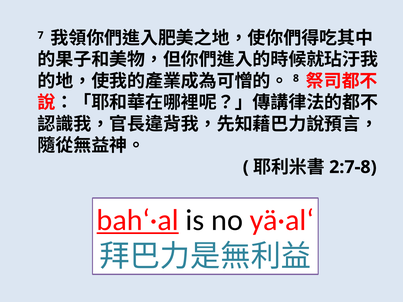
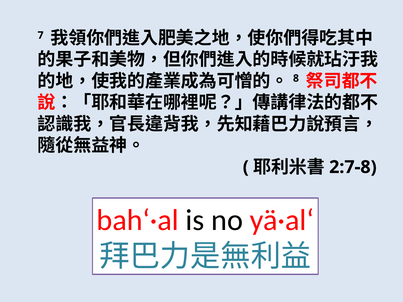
bah‘·al underline: present -> none
